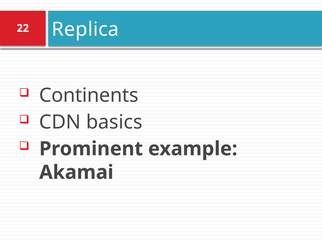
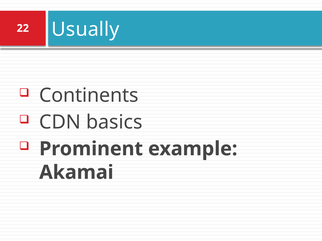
Replica: Replica -> Usually
